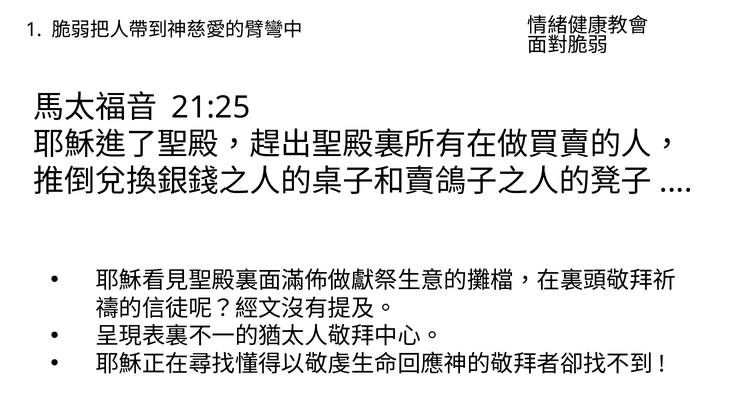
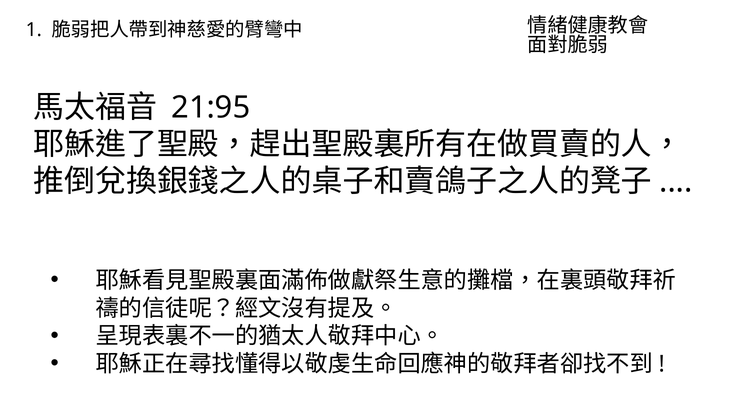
21:25: 21:25 -> 21:95
